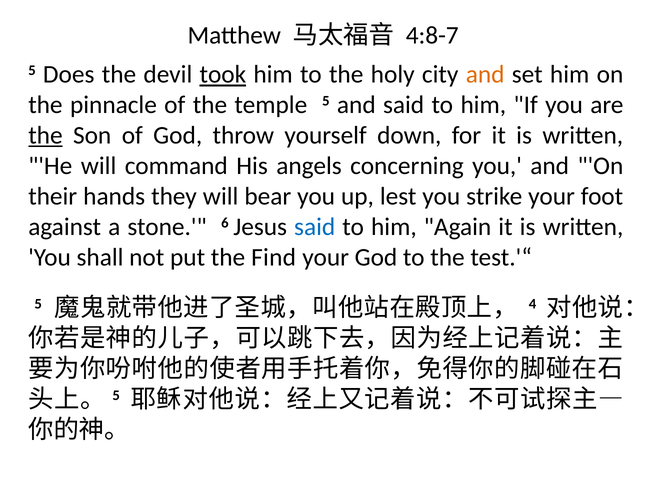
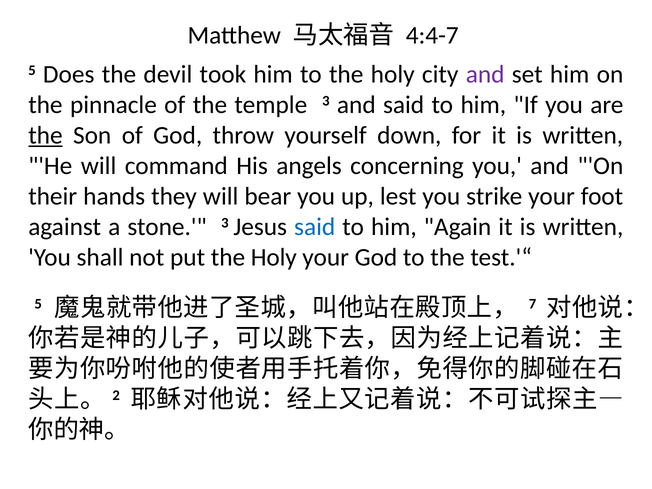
4:8-7: 4:8-7 -> 4:4-7
took underline: present -> none
and at (485, 75) colour: orange -> purple
temple 5: 5 -> 3
stone 6: 6 -> 3
put the Find: Find -> Holy
4: 4 -> 7
5 at (116, 395): 5 -> 2
